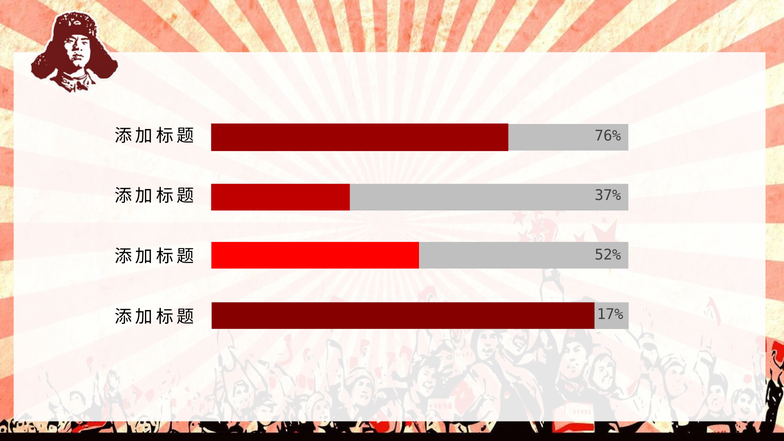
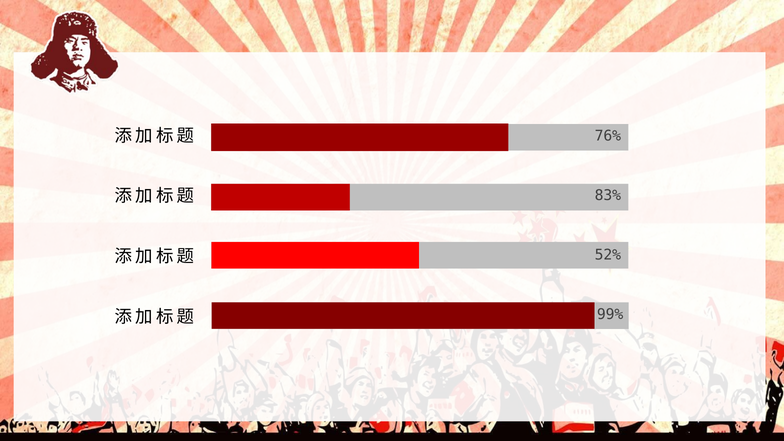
37%: 37% -> 83%
17%: 17% -> 99%
